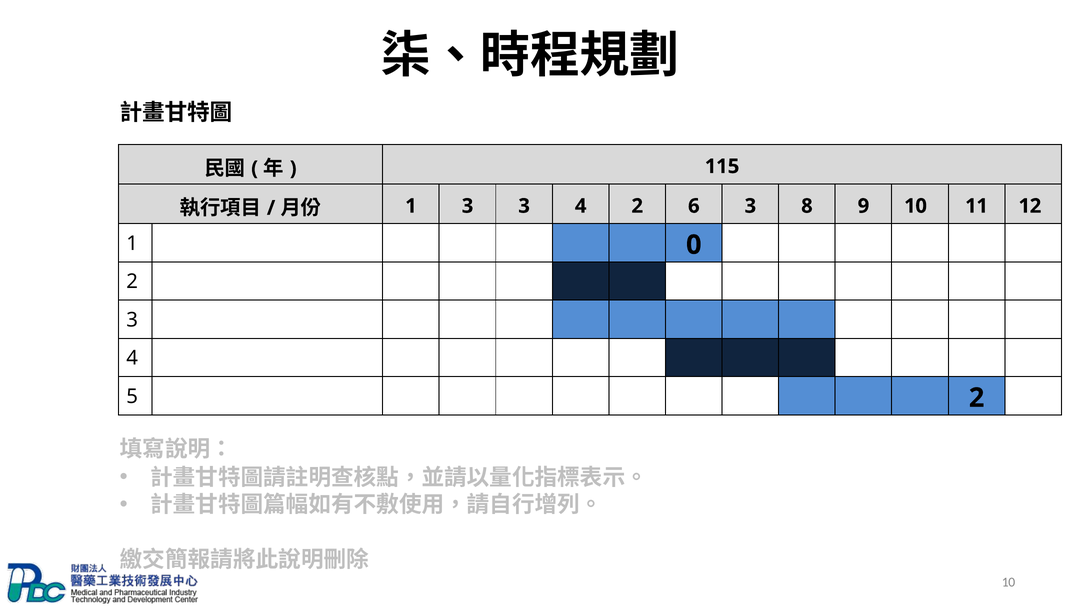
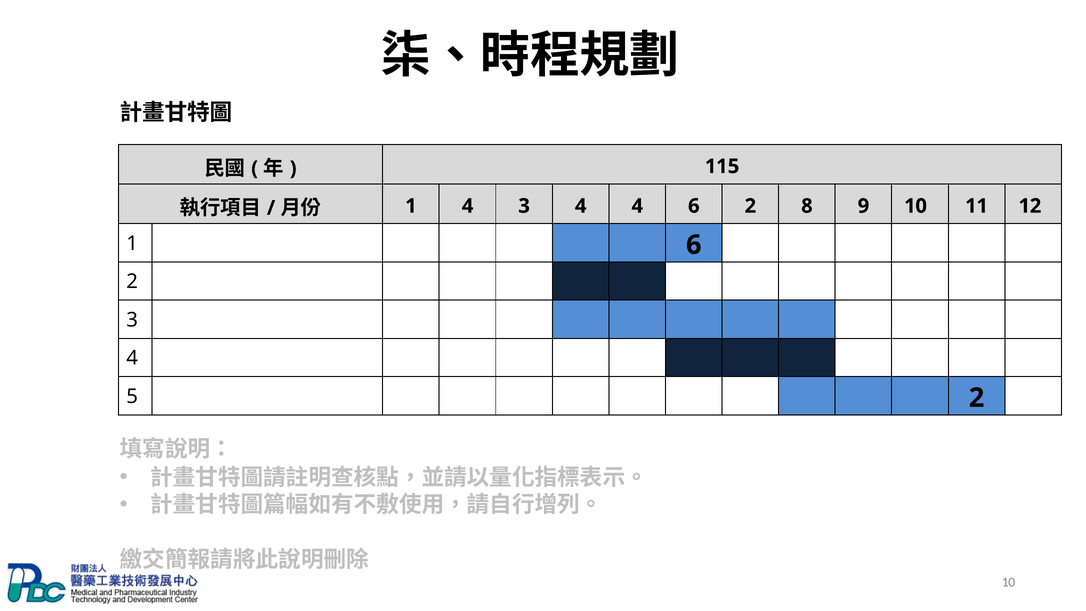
1 3: 3 -> 4
4 2: 2 -> 4
3 at (750, 206): 3 -> 2
1 0: 0 -> 6
